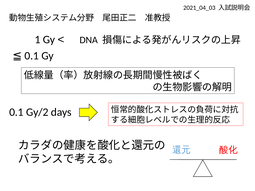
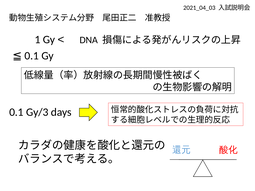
Gy/2: Gy/2 -> Gy/3
